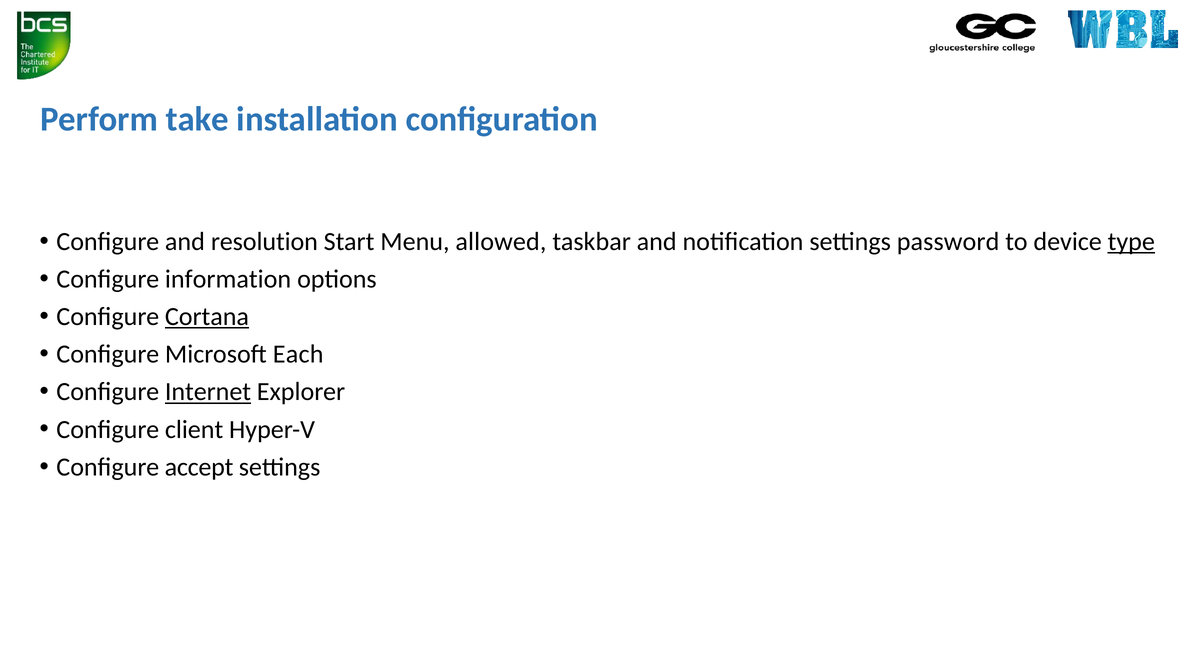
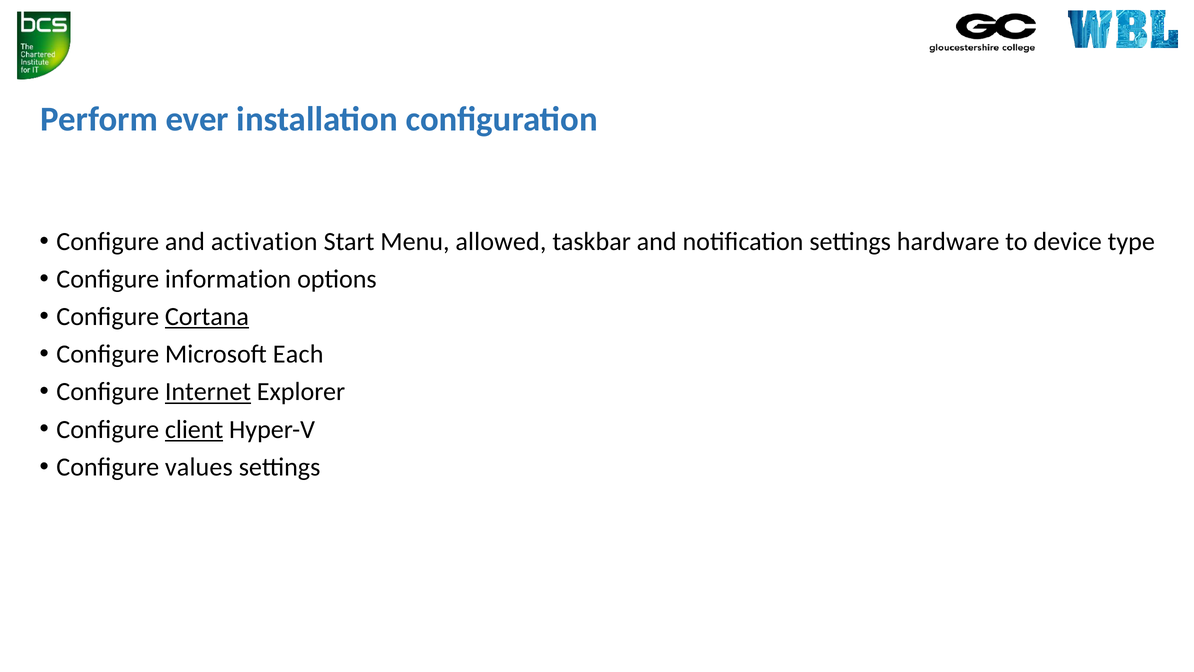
take: take -> ever
resolution: resolution -> activation
password: password -> hardware
type underline: present -> none
client underline: none -> present
accept: accept -> values
